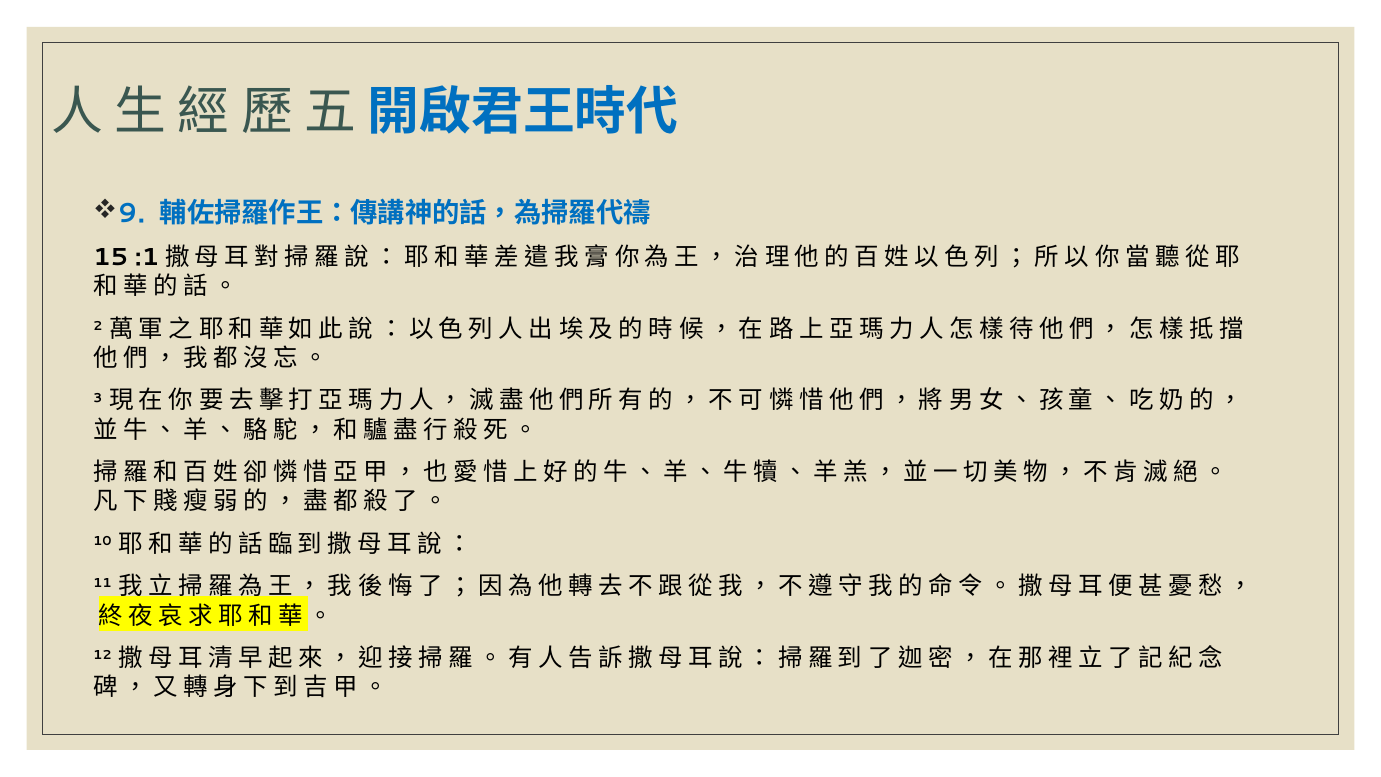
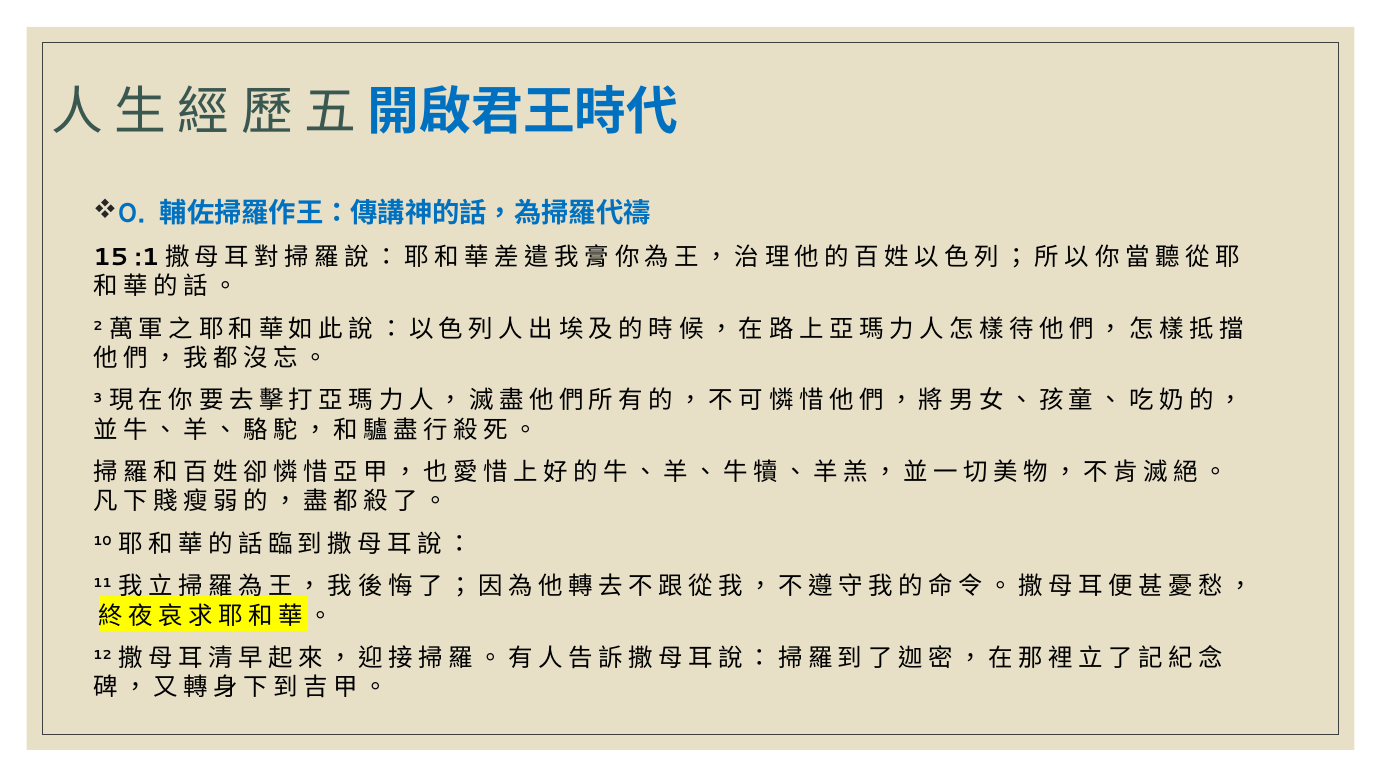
9: 9 -> 0
